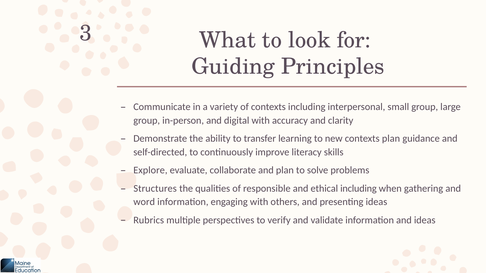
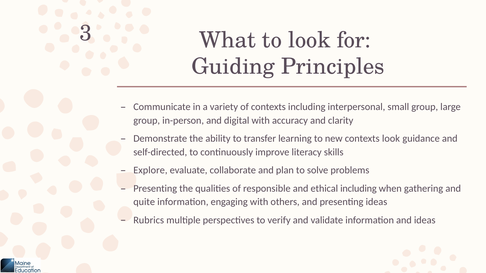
contexts plan: plan -> look
Structures at (155, 189): Structures -> Presenting
word: word -> quite
